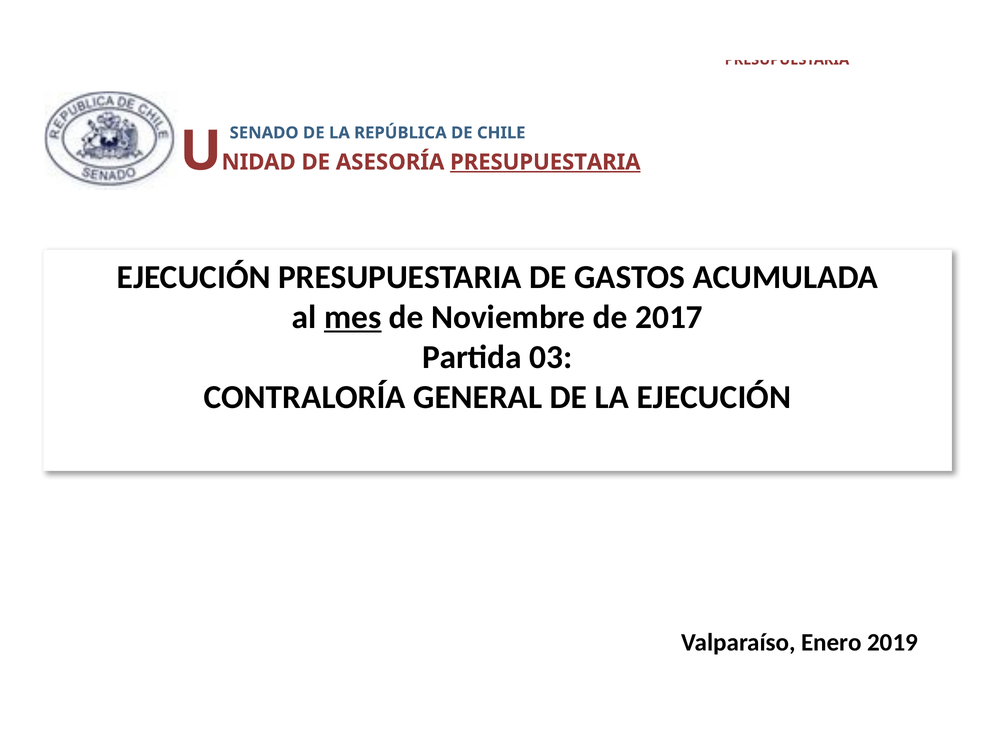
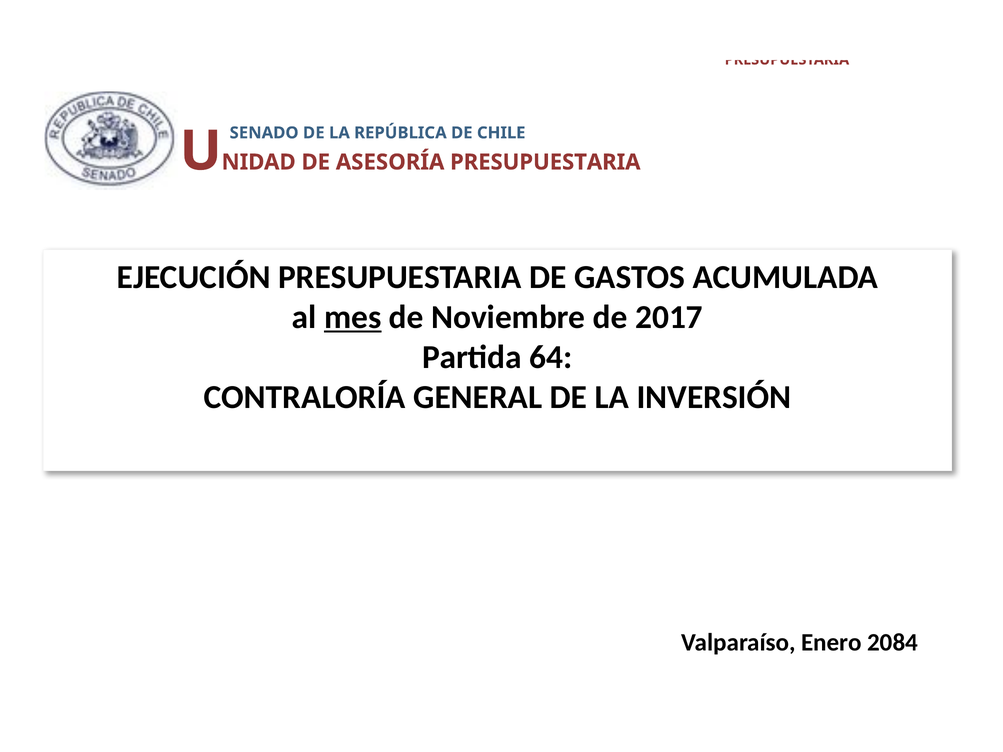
PRESUPUESTARIA at (545, 162) underline: present -> none
03: 03 -> 64
LA EJECUCIÓN: EJECUCIÓN -> INVERSIÓN
2019: 2019 -> 2084
